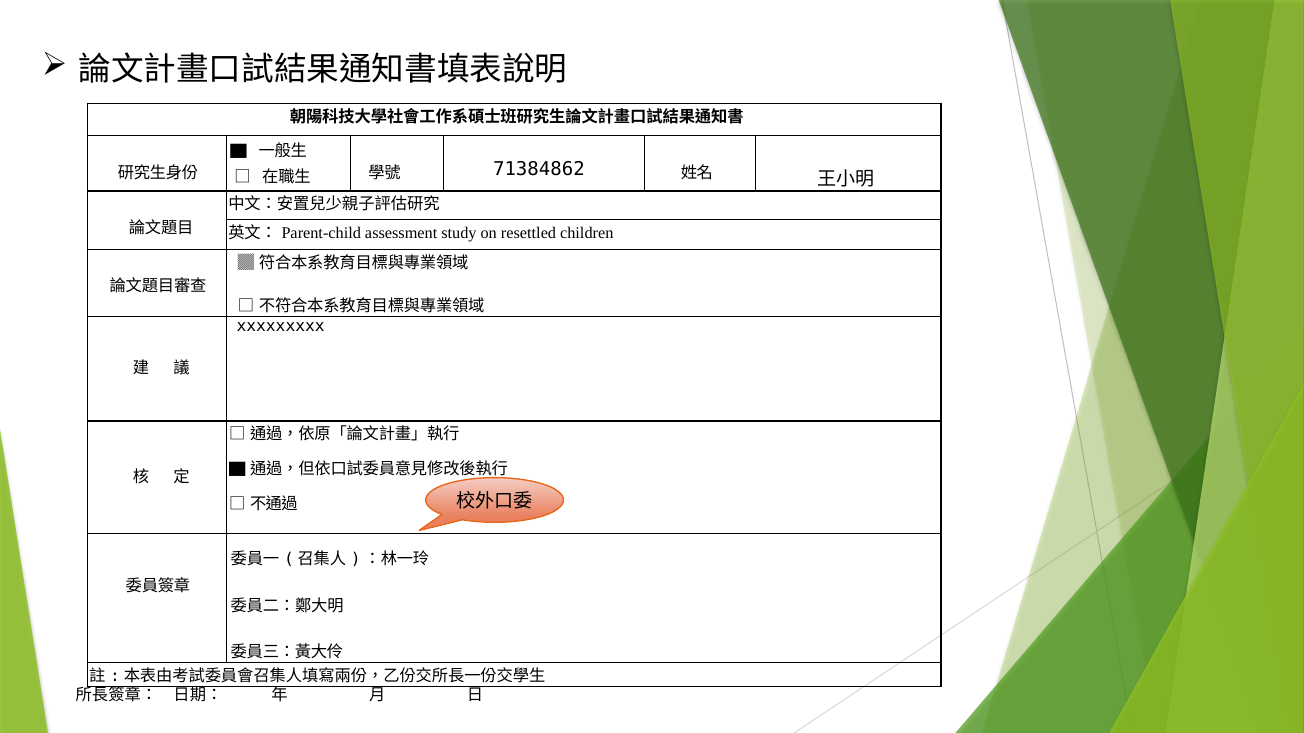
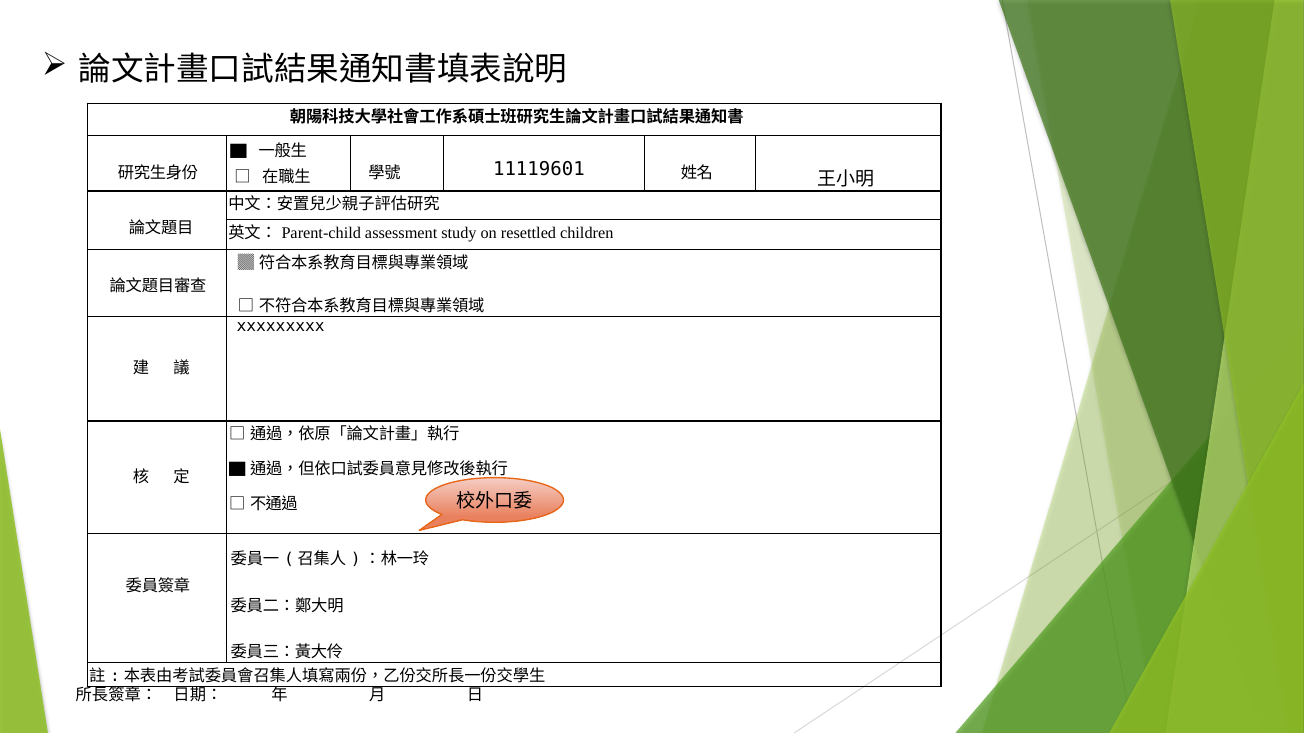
71384862: 71384862 -> 11119601
